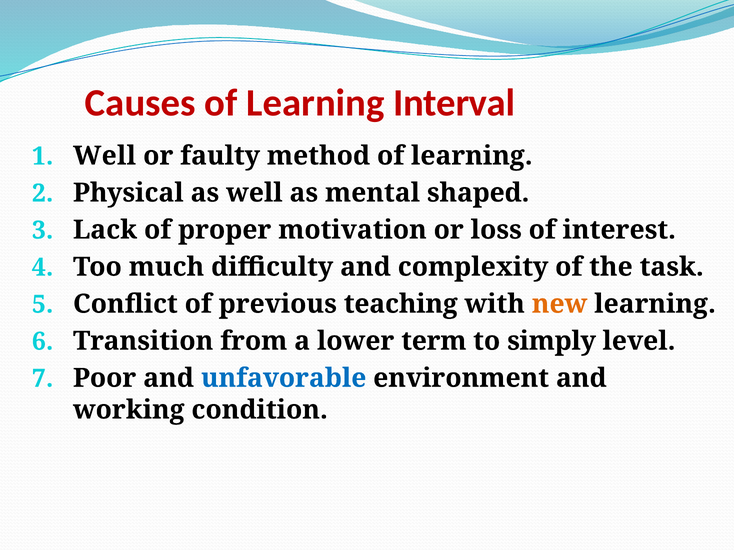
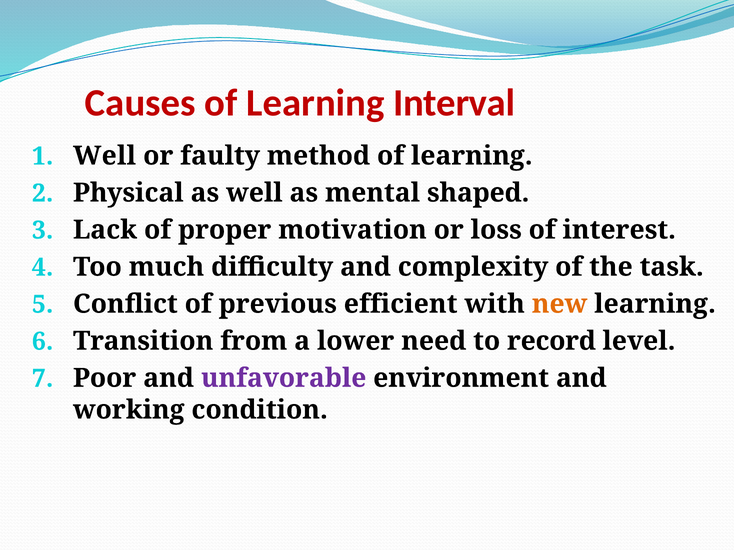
teaching: teaching -> efficient
term: term -> need
simply: simply -> record
unfavorable colour: blue -> purple
